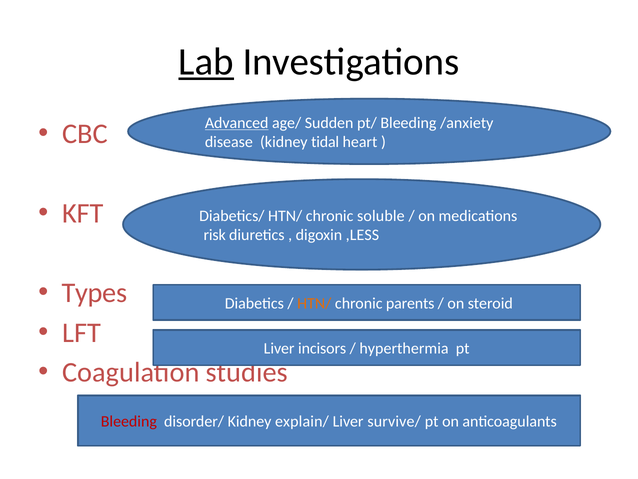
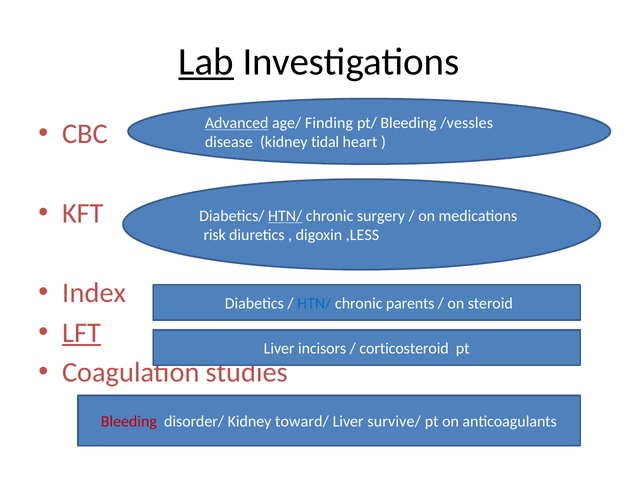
Sudden: Sudden -> Finding
/anxiety: /anxiety -> /vessles
HTN/ at (285, 216) underline: none -> present
soluble: soluble -> surgery
Types: Types -> Index
HTN/ at (314, 303) colour: orange -> blue
LFT underline: none -> present
hyperthermia: hyperthermia -> corticosteroid
explain/: explain/ -> toward/
